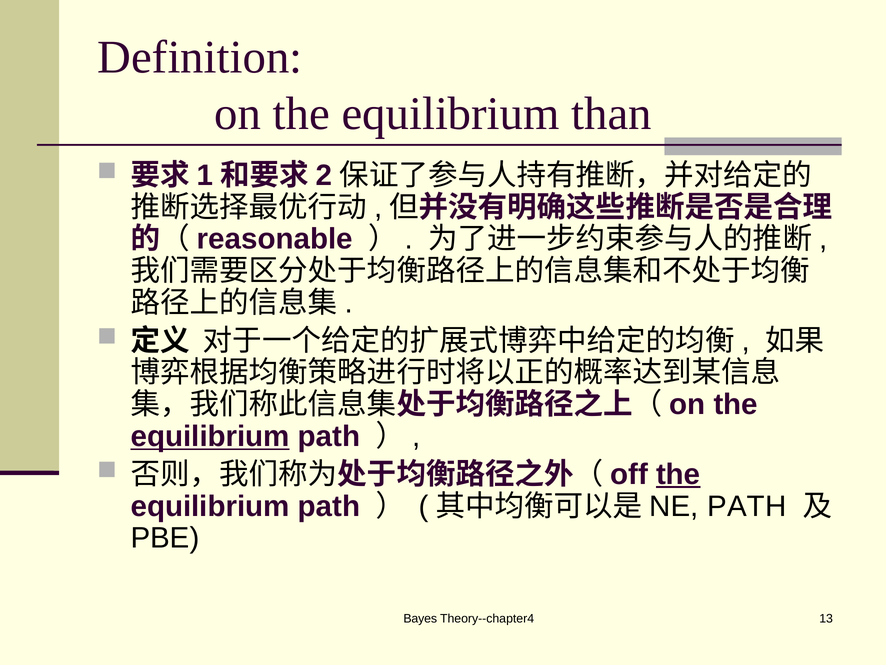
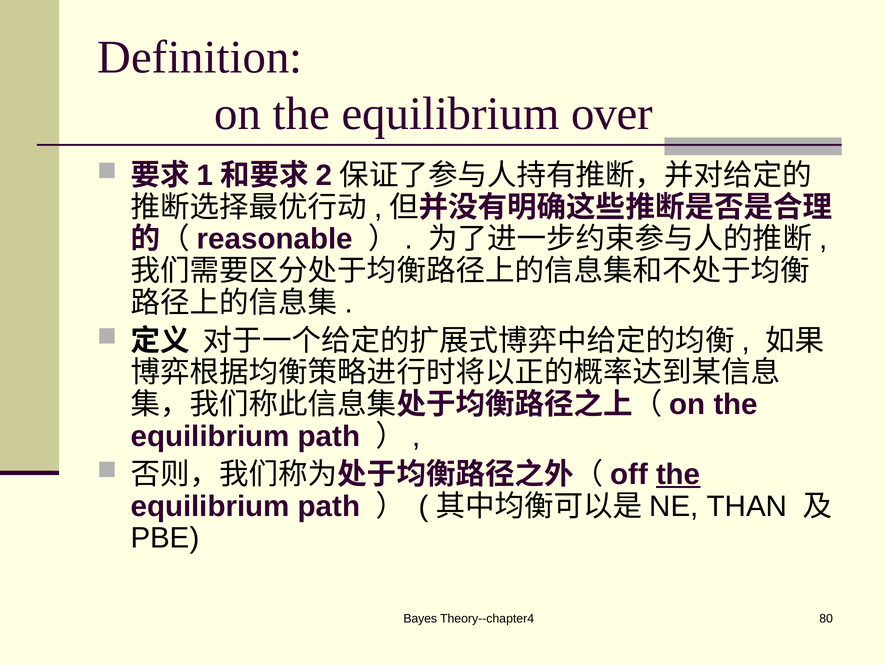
than: than -> over
equilibrium at (210, 436) underline: present -> none
PATH at (747, 506): PATH -> THAN
13: 13 -> 80
